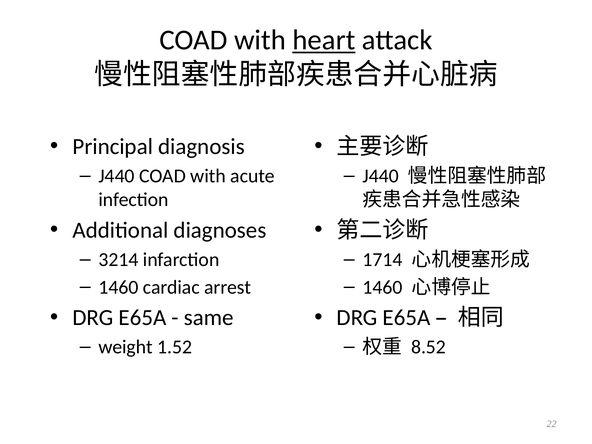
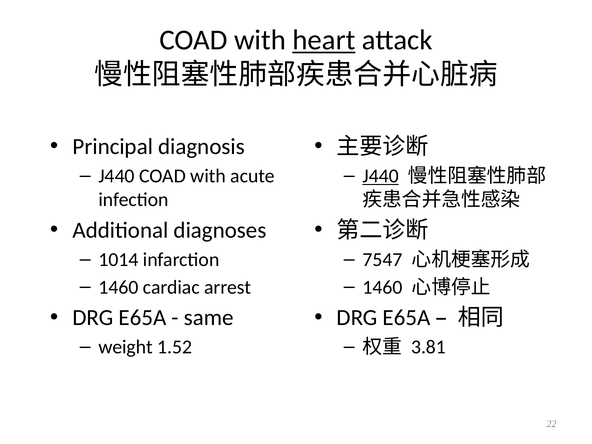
J440 at (381, 176) underline: none -> present
3214: 3214 -> 1014
1714: 1714 -> 7547
8.52: 8.52 -> 3.81
